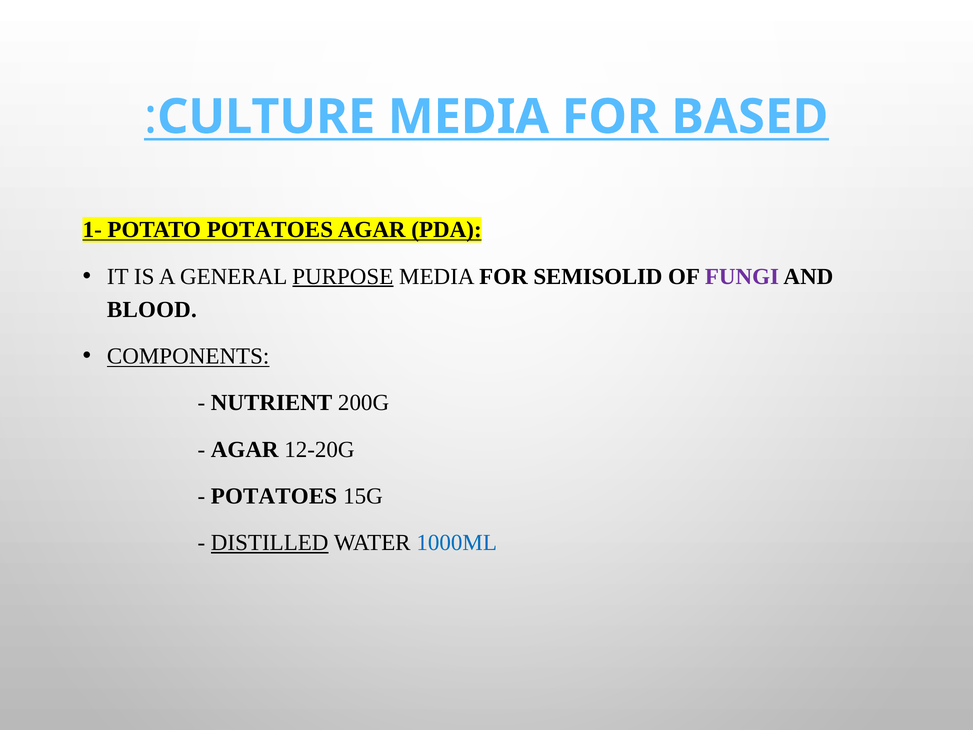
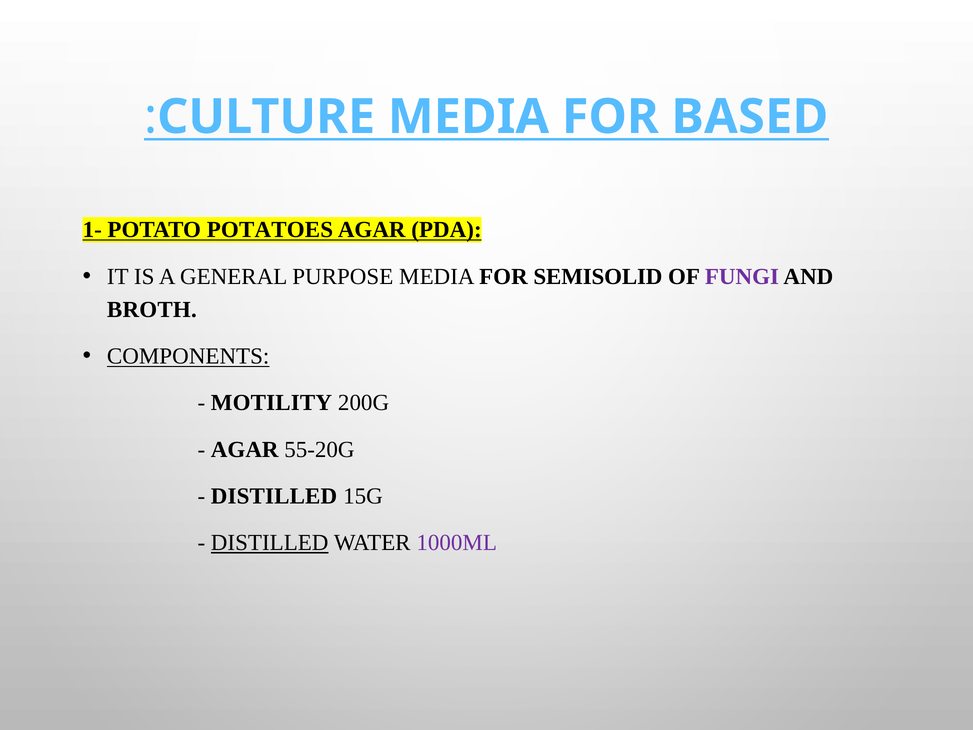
PURPOSE underline: present -> none
BLOOD: BLOOD -> BROTH
NUTRIENT: NUTRIENT -> MOTILITY
12-20G: 12-20G -> 55-20G
POTATOES at (274, 496): POTATOES -> DISTILLED
1000ML colour: blue -> purple
